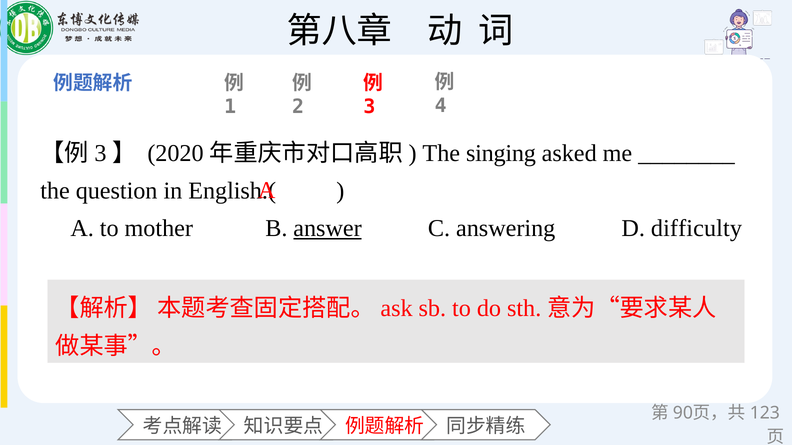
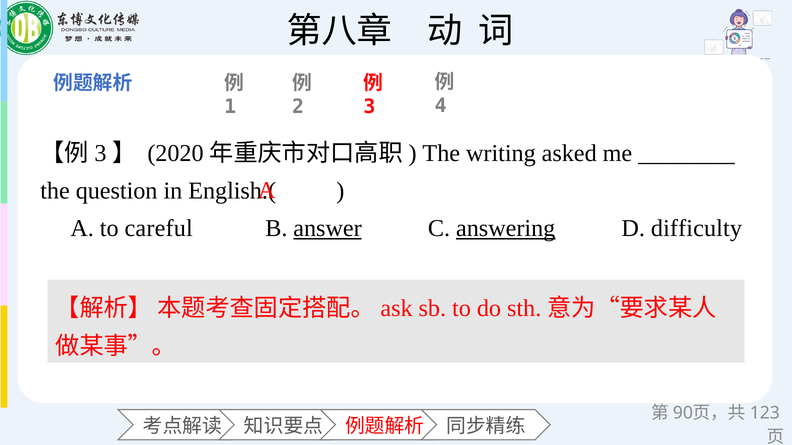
singing: singing -> writing
mother: mother -> careful
answering underline: none -> present
